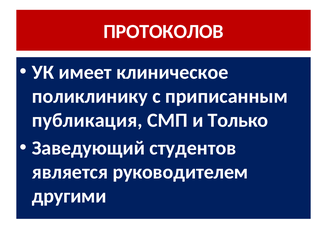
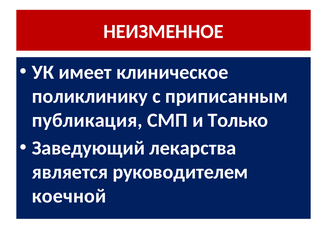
ПРОТОКОЛОВ: ПРОТОКОЛОВ -> НЕИЗМЕННОЕ
студентов: студентов -> лекарства
другими: другими -> коечной
